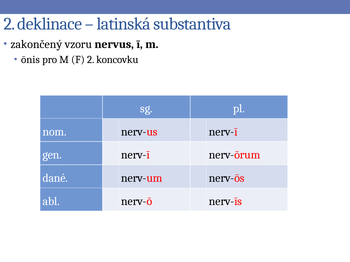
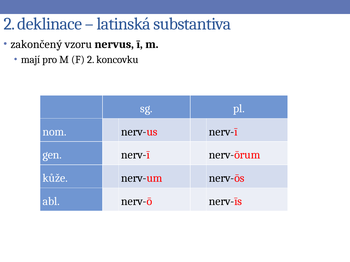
ōnis: ōnis -> mají
dané: dané -> kůže
